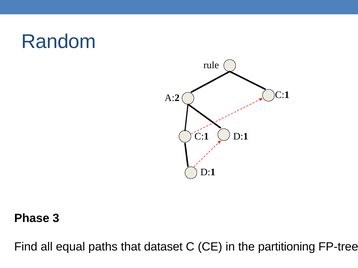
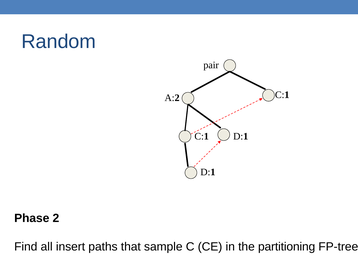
rule: rule -> pair
3: 3 -> 2
equal: equal -> insert
dataset: dataset -> sample
